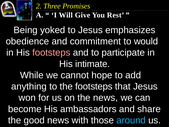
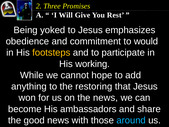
footsteps at (51, 53) colour: pink -> yellow
intimate: intimate -> working
the footsteps: footsteps -> restoring
